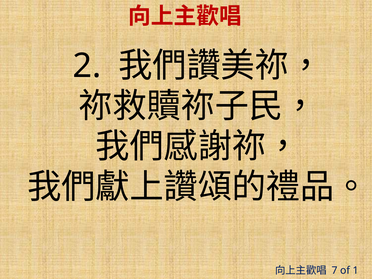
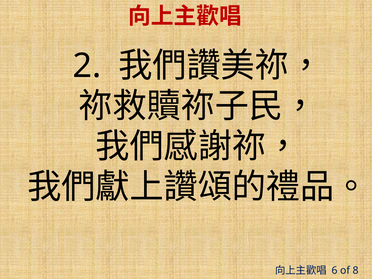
7: 7 -> 6
1: 1 -> 8
